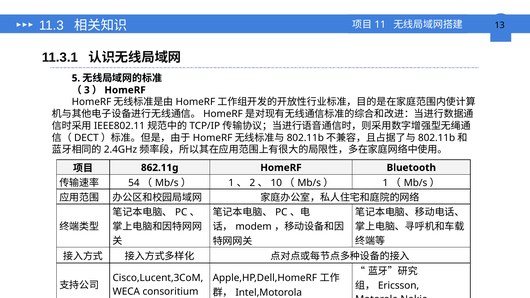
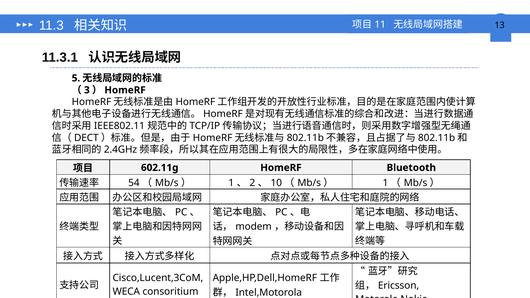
862.11g: 862.11g -> 602.11g
